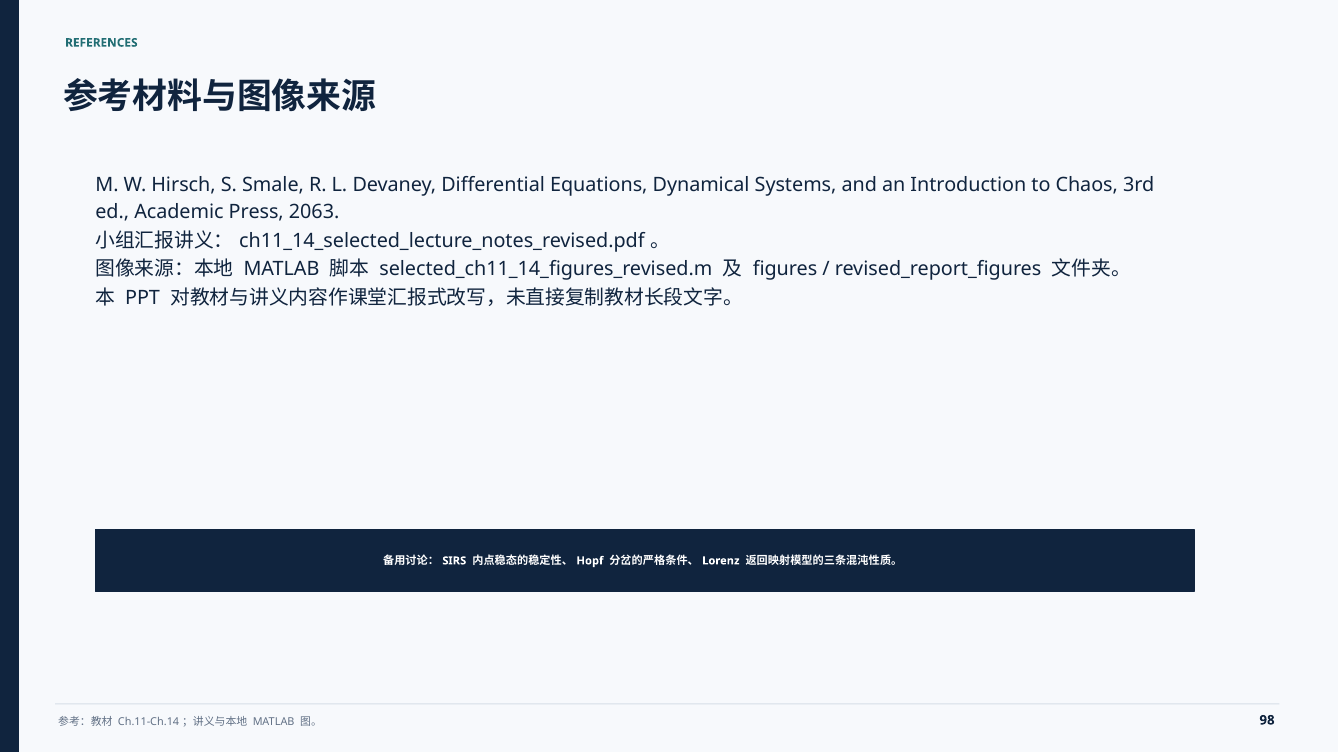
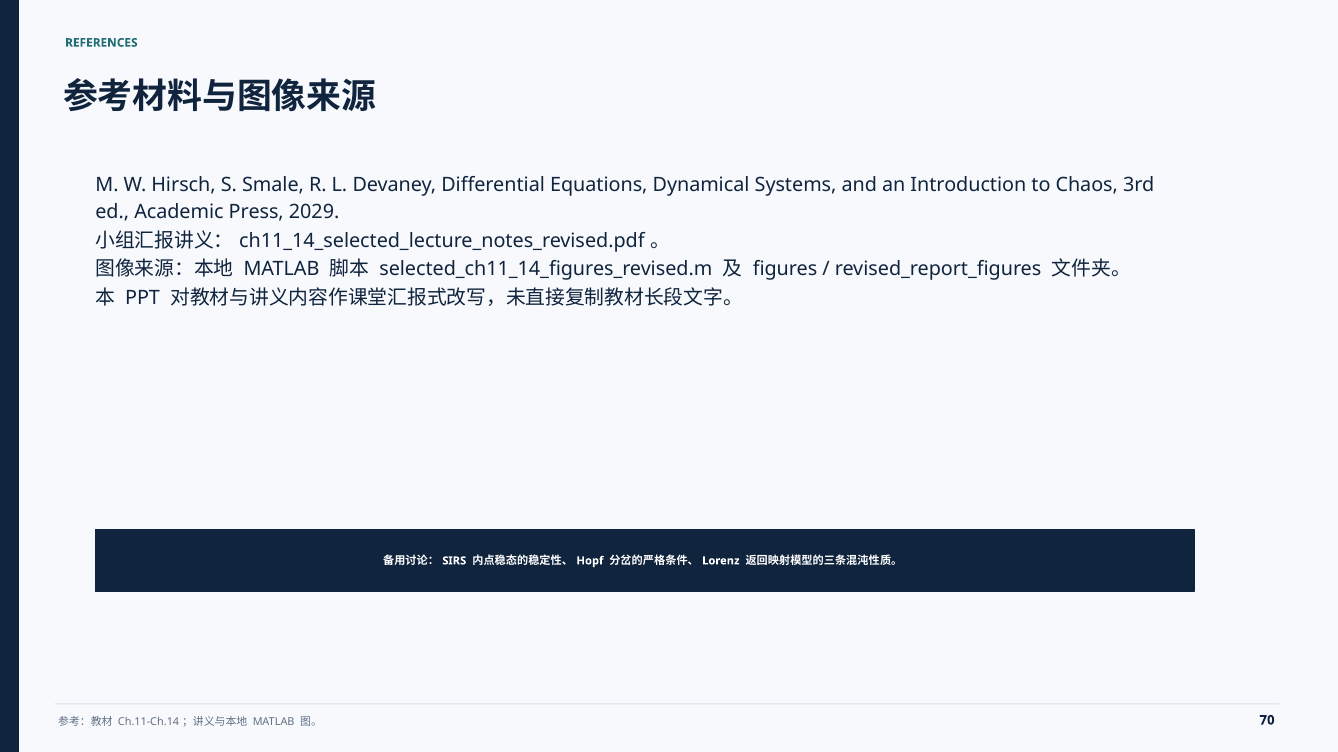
2063: 2063 -> 2029
98: 98 -> 70
